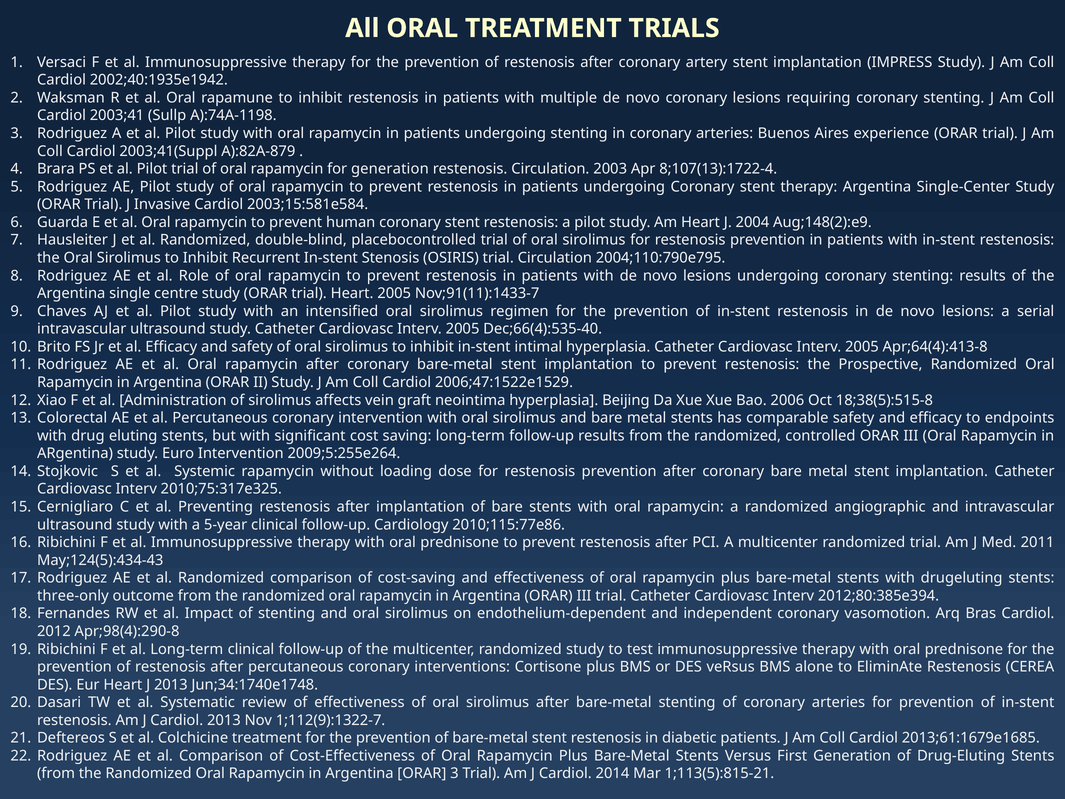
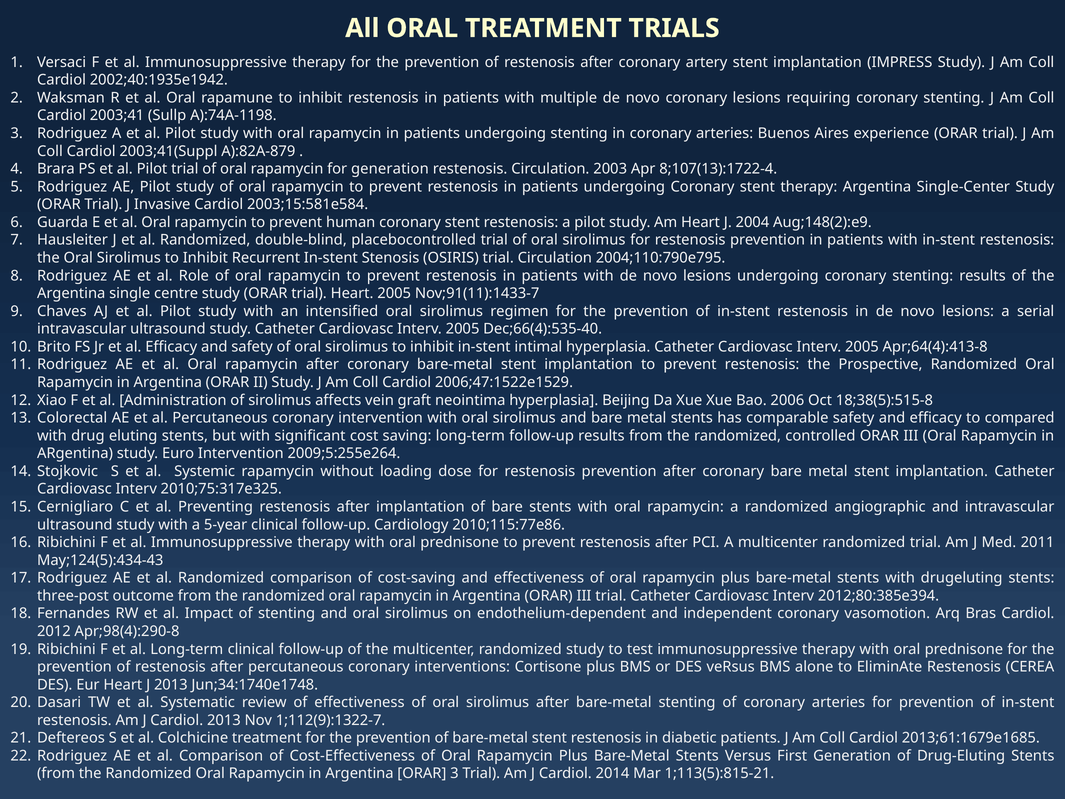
endpoints: endpoints -> compared
three-only: three-only -> three-post
